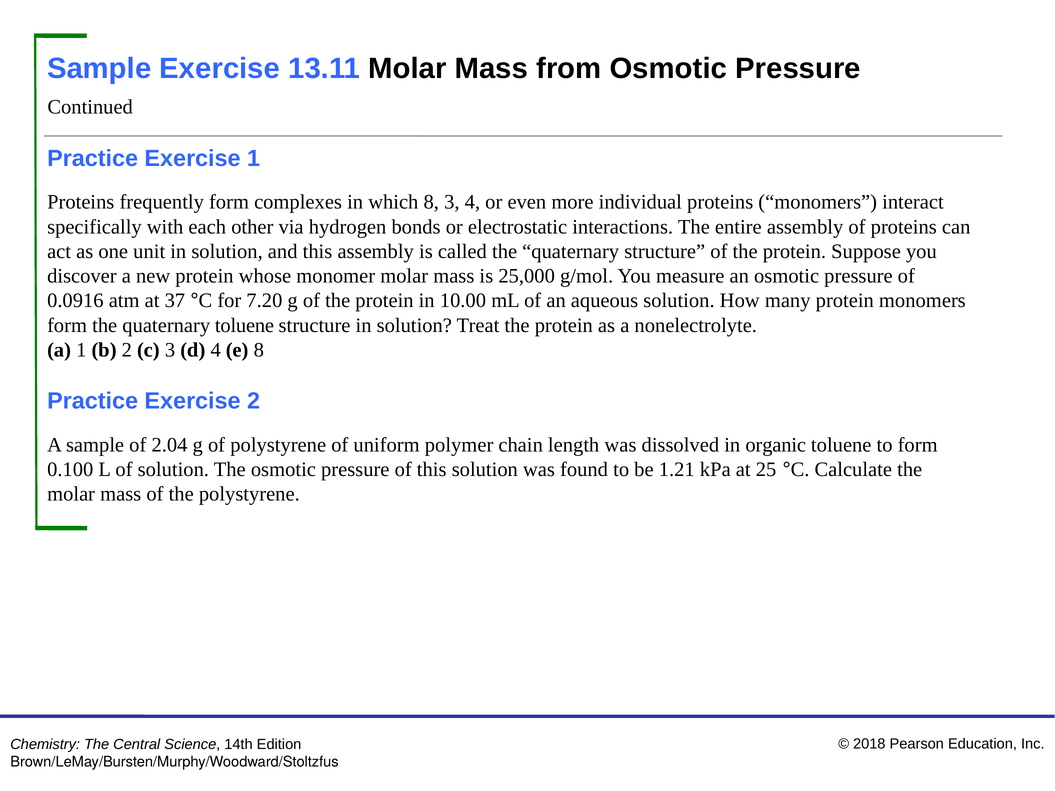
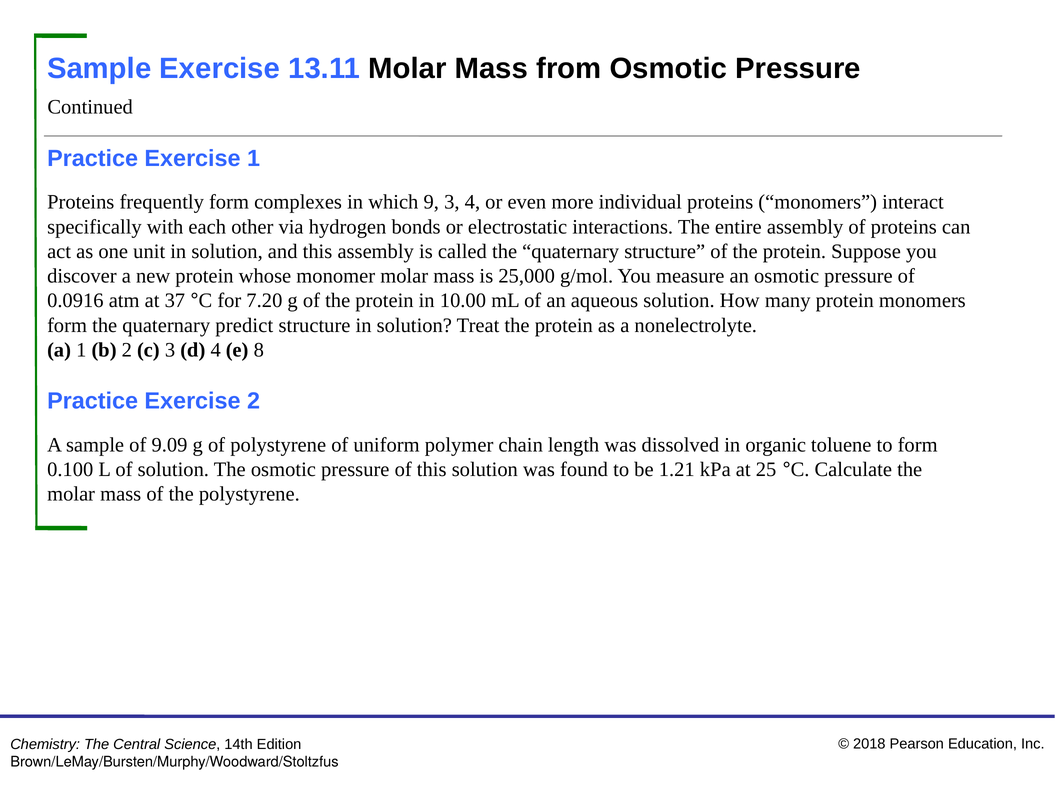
which 8: 8 -> 9
quaternary toluene: toluene -> predict
2.04: 2.04 -> 9.09
